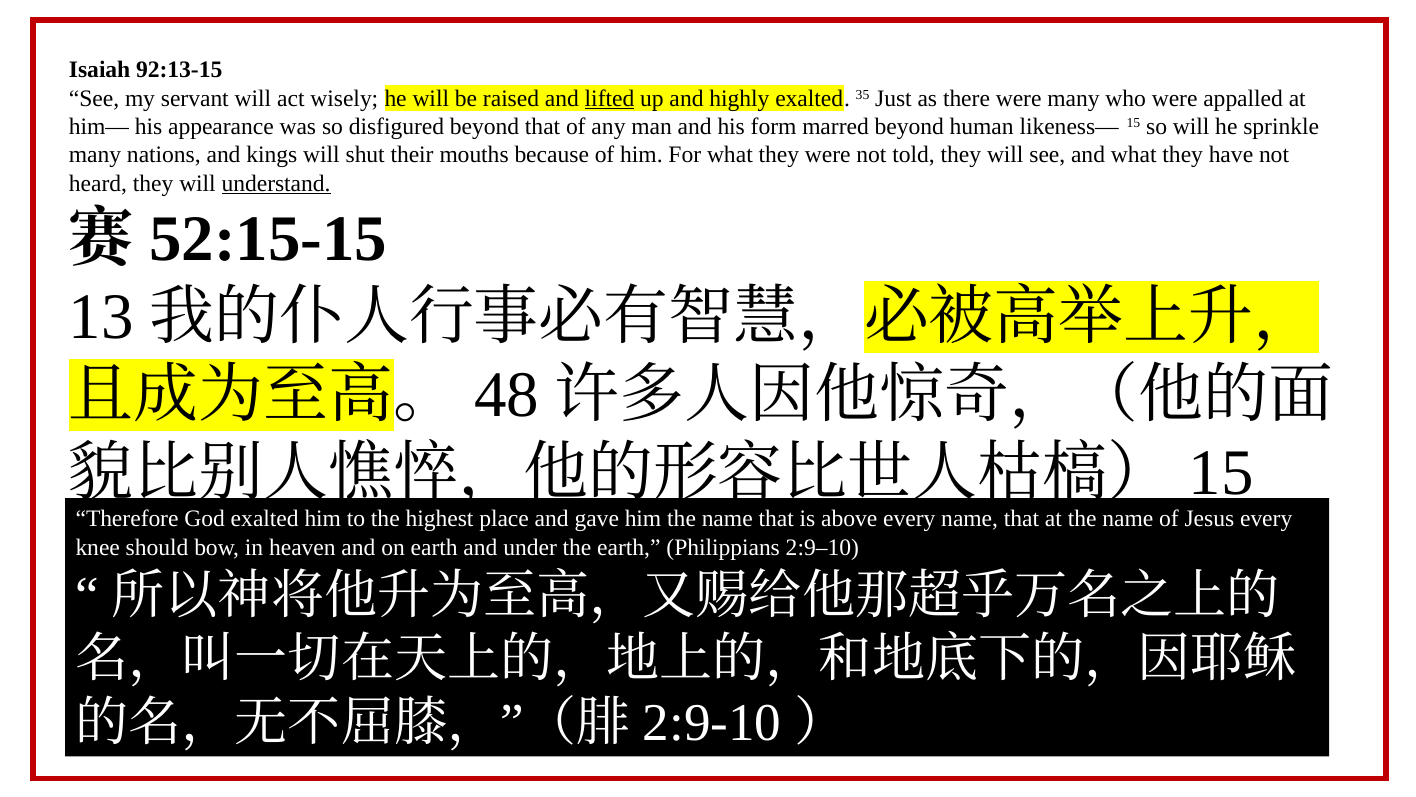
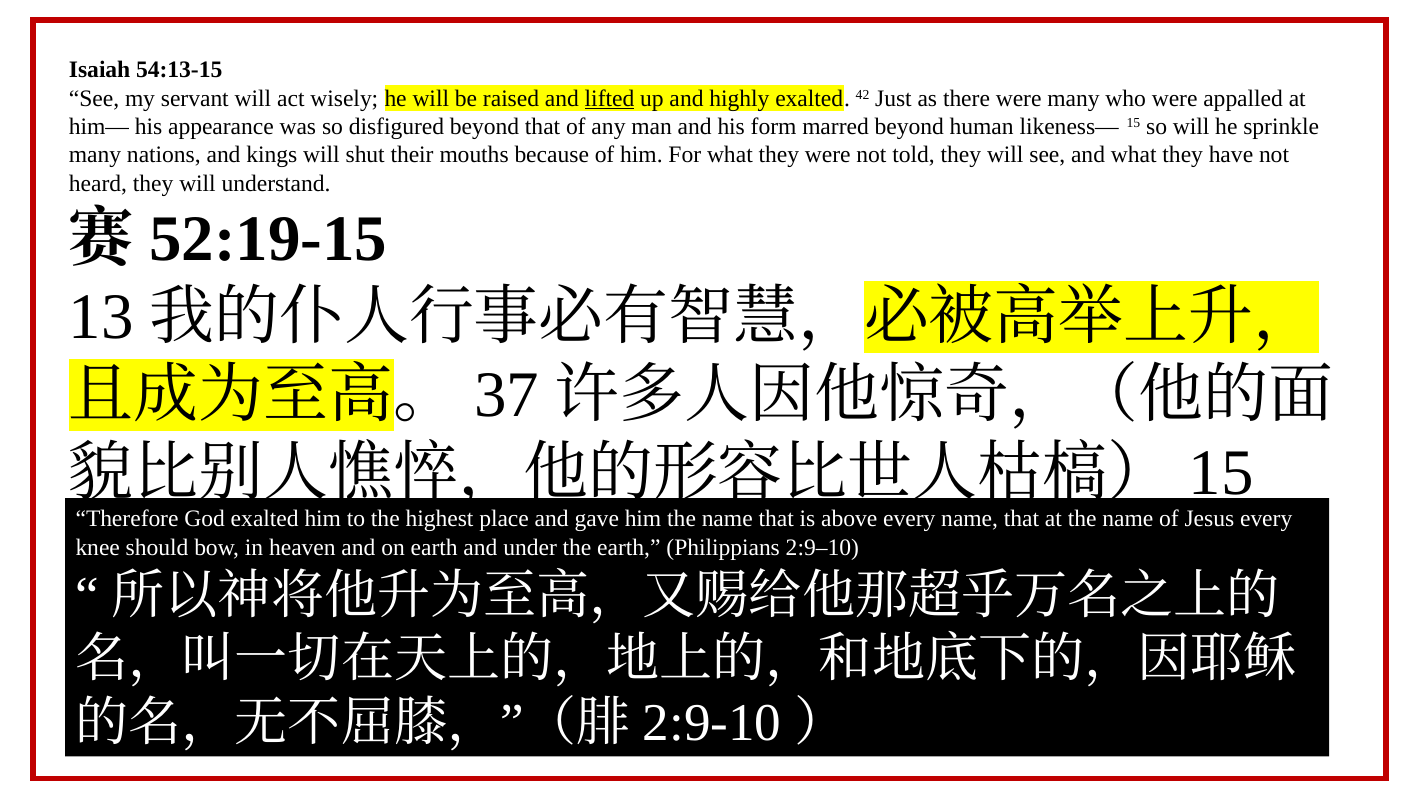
92:13-15: 92:13-15 -> 54:13-15
35: 35 -> 42
understand underline: present -> none
52:15-15: 52:15-15 -> 52:19-15
48: 48 -> 37
